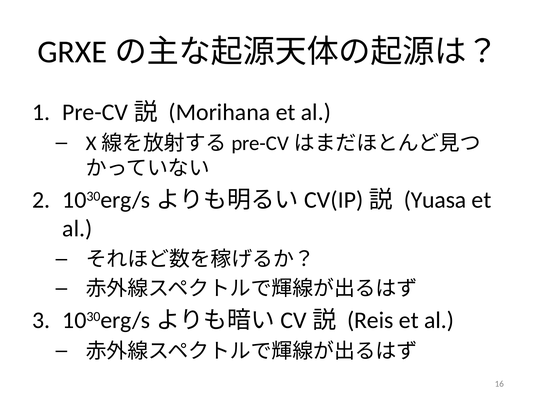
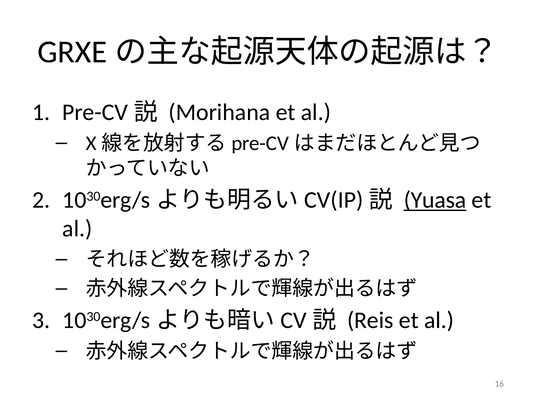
Yuasa underline: none -> present
